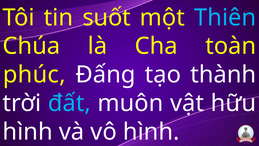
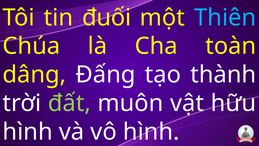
suốt: suốt -> đuối
phúc: phúc -> dâng
đất colour: light blue -> light green
